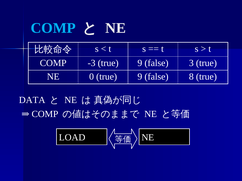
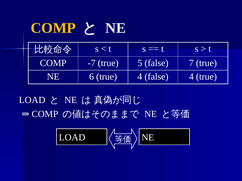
COMP at (53, 28) colour: light blue -> yellow
-3: -3 -> -7
9 at (140, 63): 9 -> 5
3: 3 -> 7
0: 0 -> 6
9 at (140, 77): 9 -> 4
false 8: 8 -> 4
DATA at (32, 100): DATA -> LOAD
